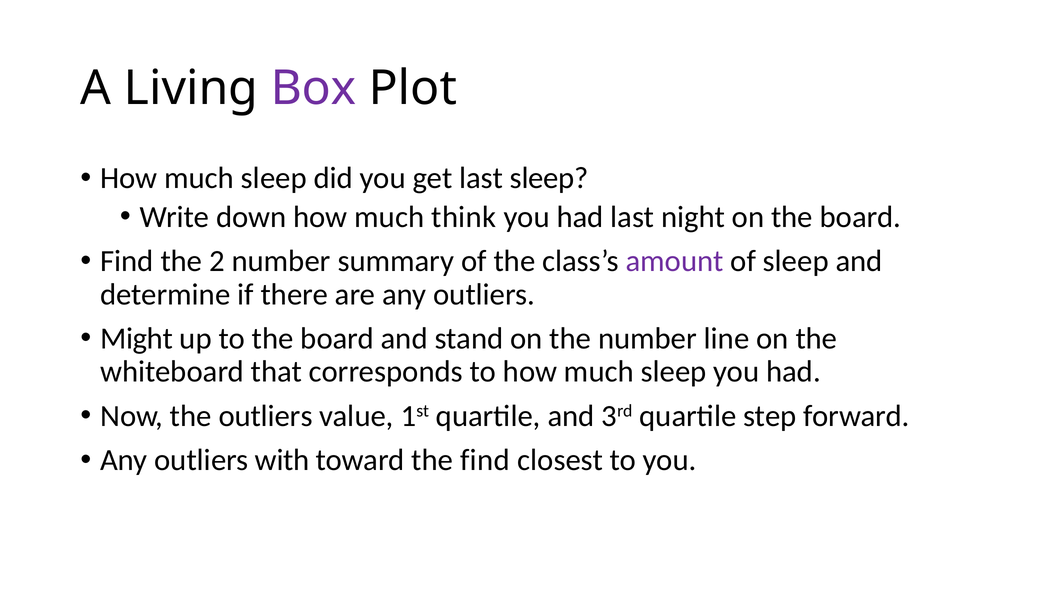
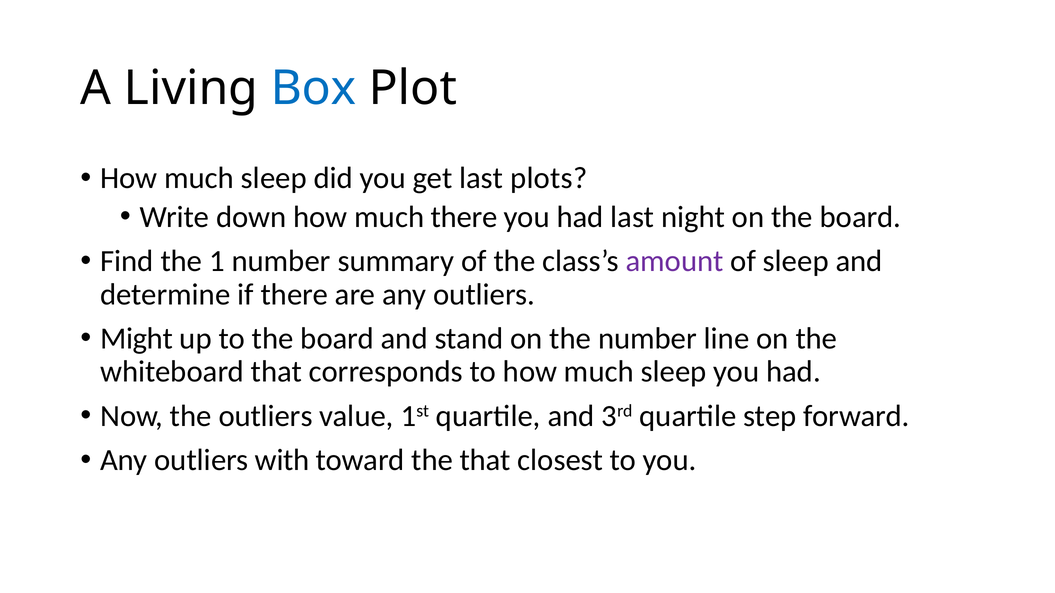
Box colour: purple -> blue
last sleep: sleep -> plots
much think: think -> there
2: 2 -> 1
the find: find -> that
